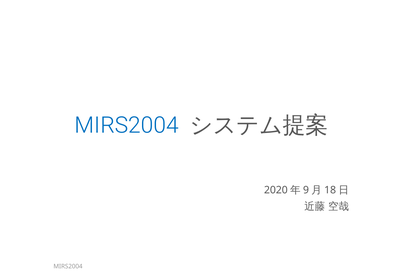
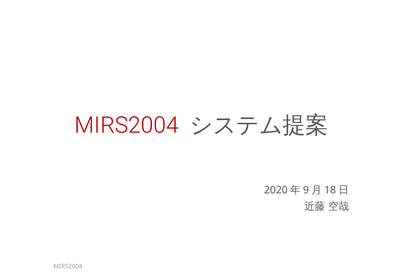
MIRS2004 at (127, 125) colour: blue -> red
